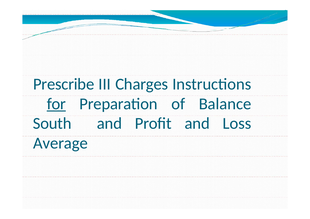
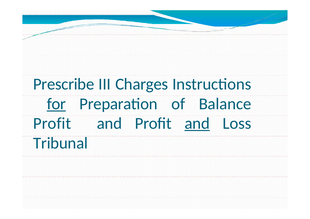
South at (52, 124): South -> Profit
and at (197, 124) underline: none -> present
Average: Average -> Tribunal
